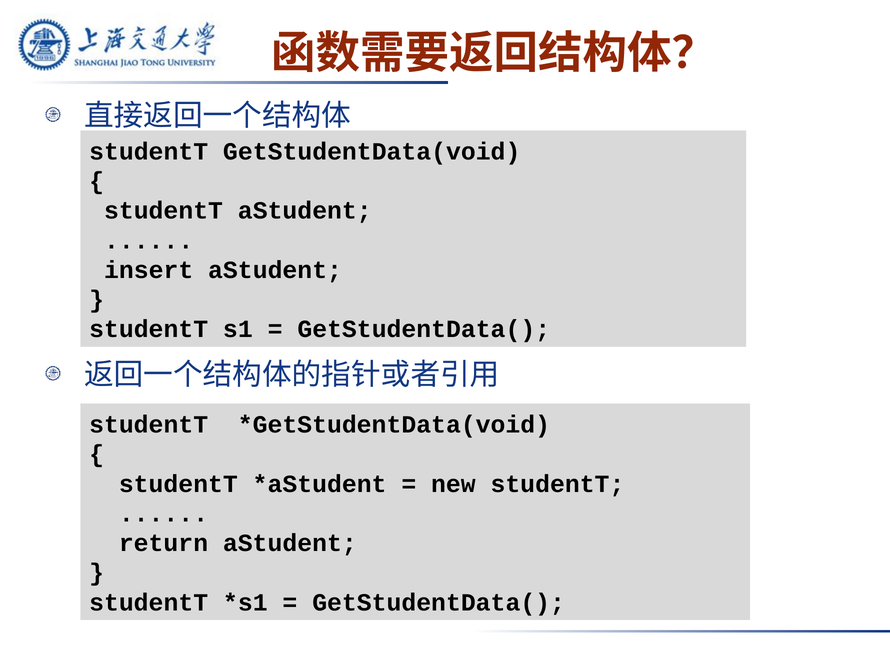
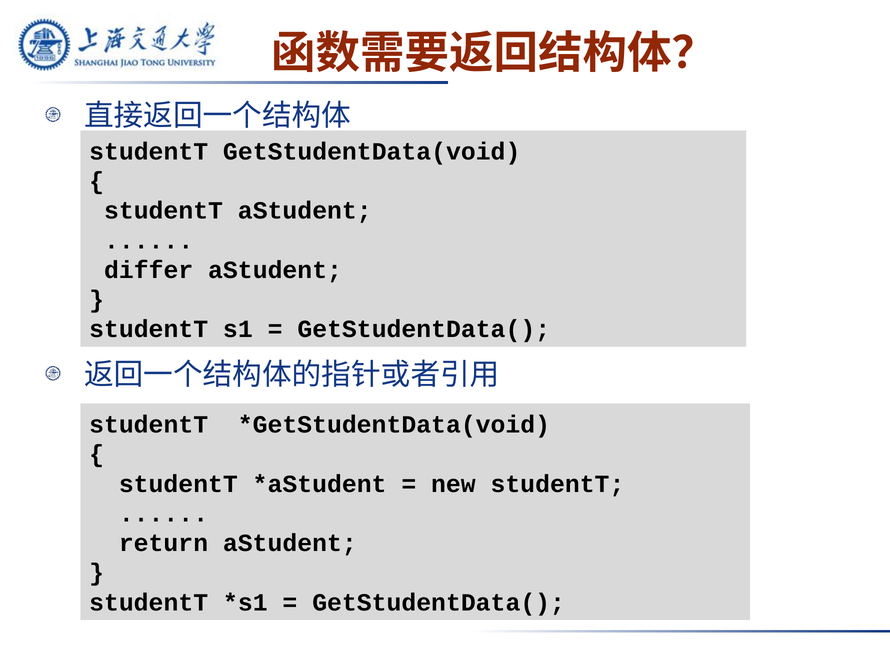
insert: insert -> differ
